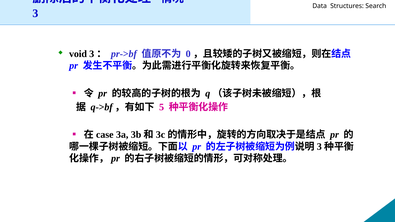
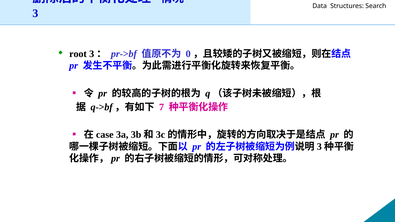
void: void -> root
5: 5 -> 7
